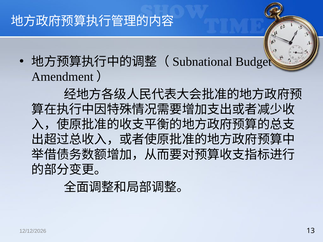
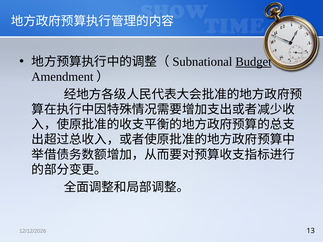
Budget underline: none -> present
